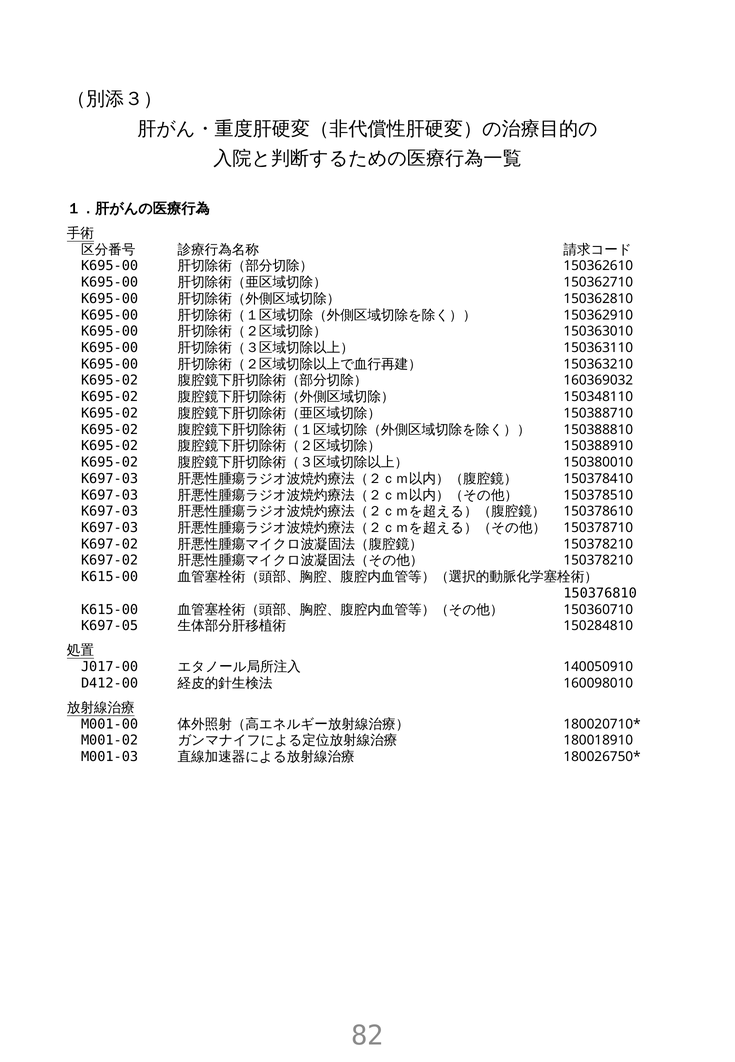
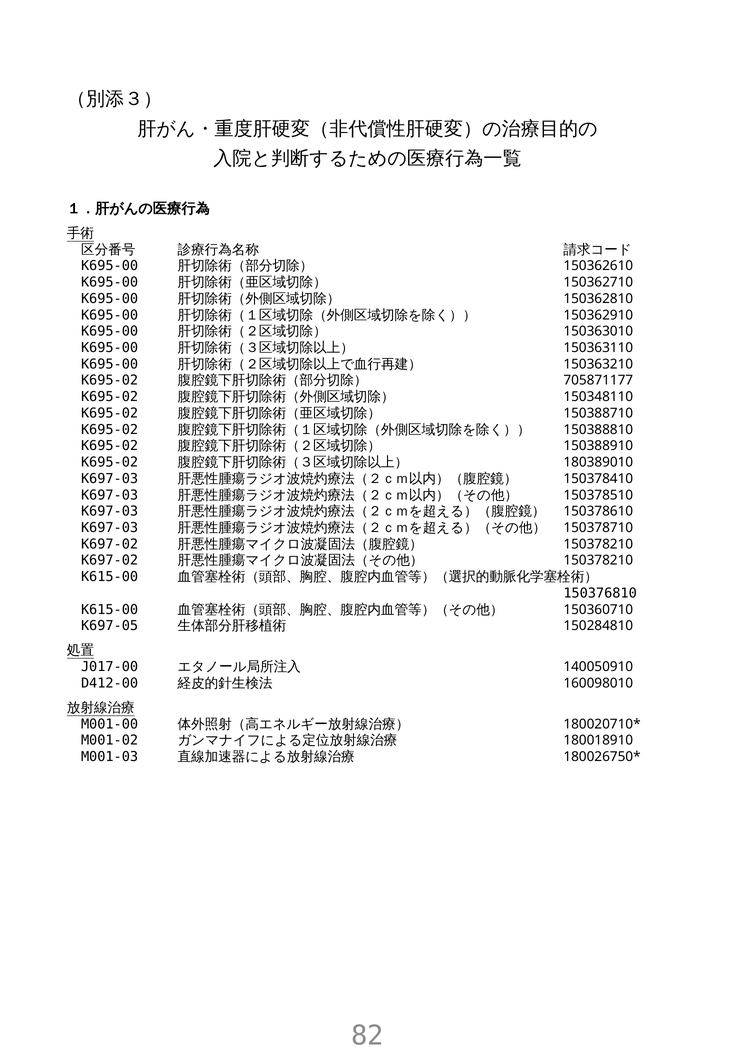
160369032: 160369032 -> 705871177
150380010: 150380010 -> 180389010
